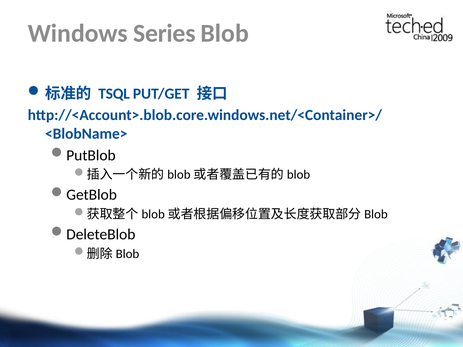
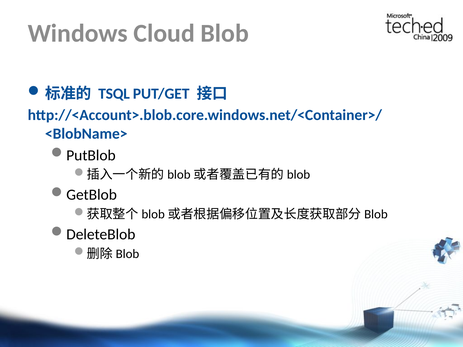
Series: Series -> Cloud
